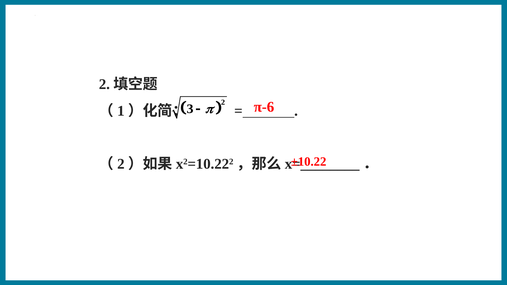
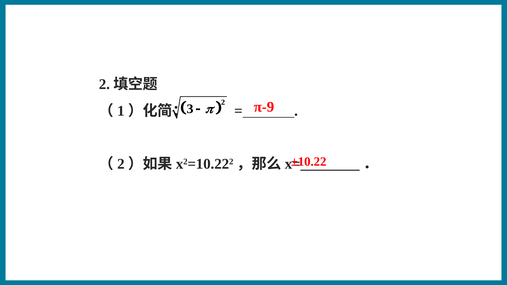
π-6: π-6 -> π-9
